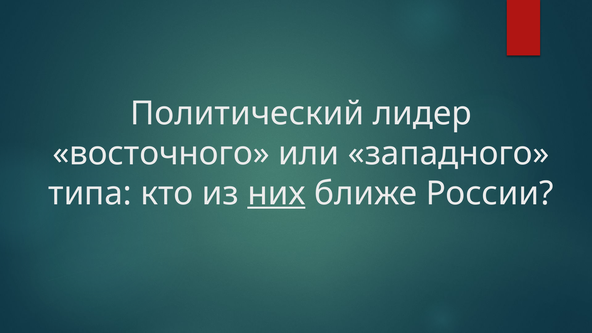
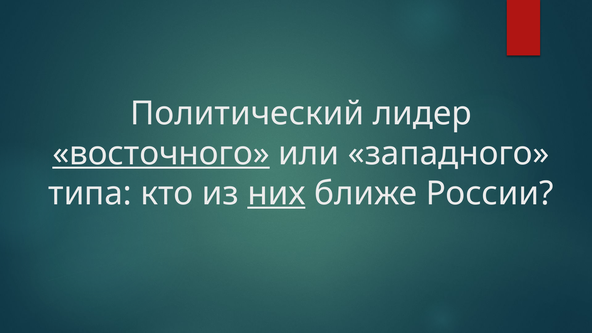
восточного underline: none -> present
